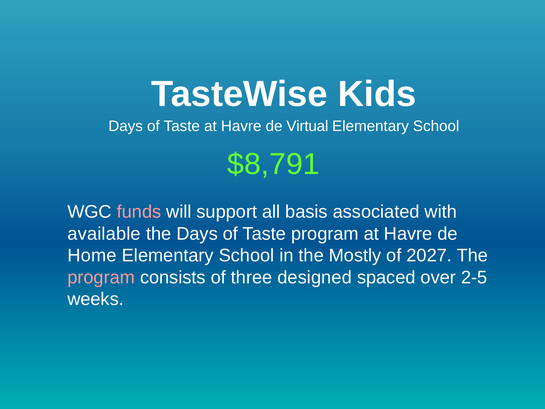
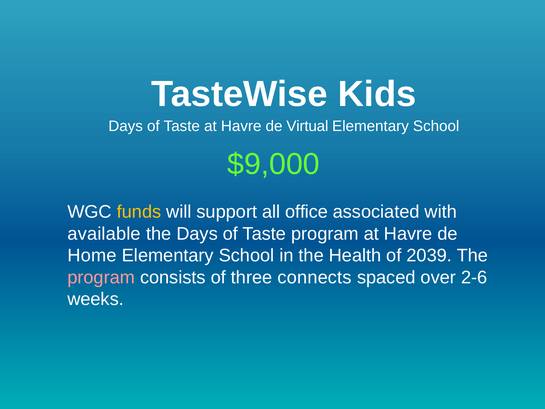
$8,791: $8,791 -> $9,000
funds colour: pink -> yellow
basis: basis -> office
Mostly: Mostly -> Health
2027: 2027 -> 2039
designed: designed -> connects
2-5: 2-5 -> 2-6
